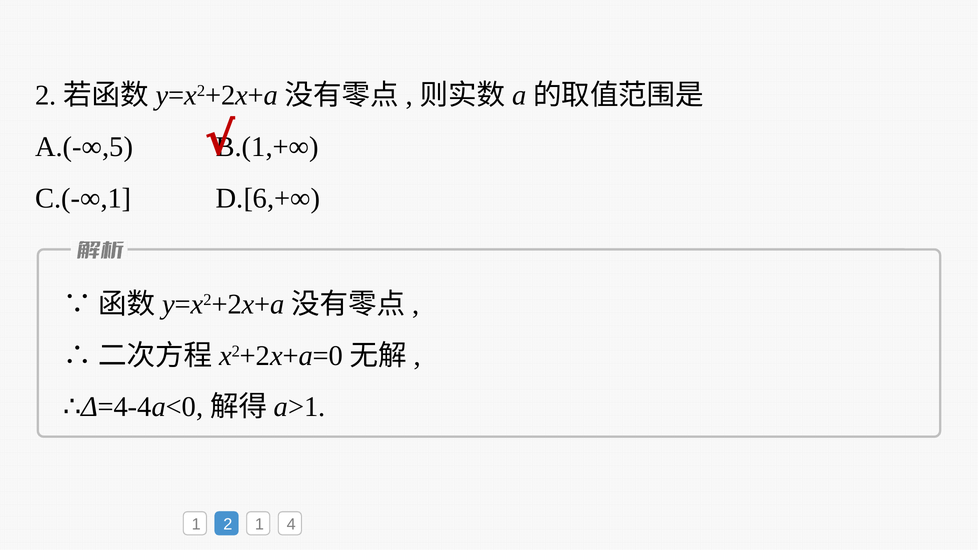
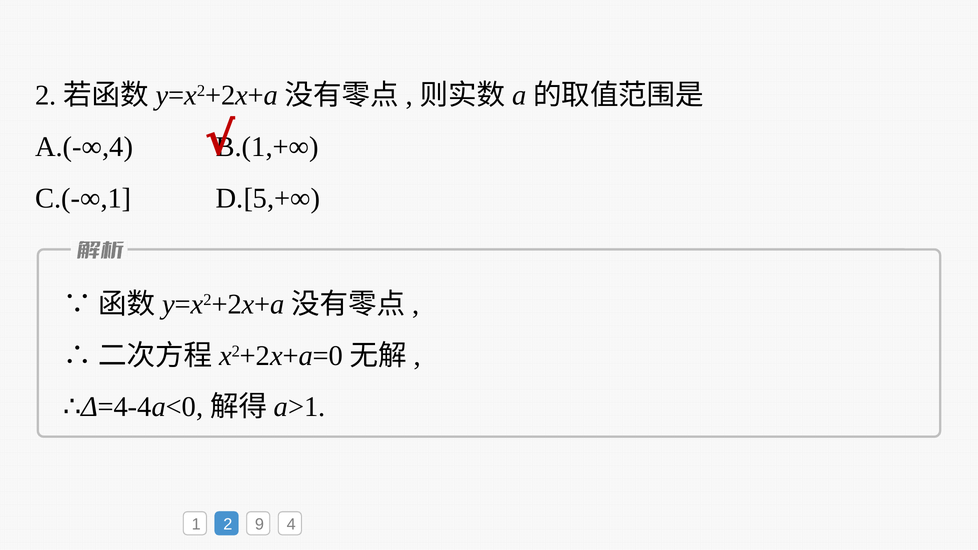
A.(-∞,5: A.(-∞,5 -> A.(-∞,4
D.[6,+∞: D.[6,+∞ -> D.[5,+∞
2 1: 1 -> 9
